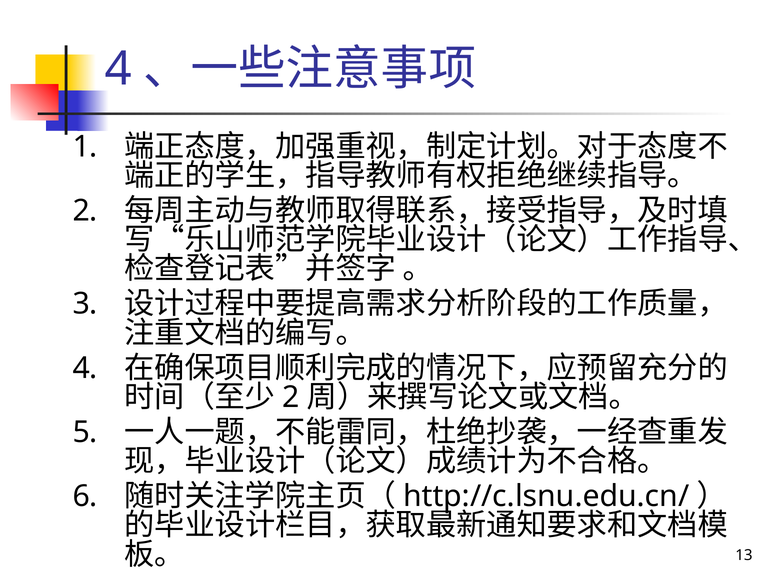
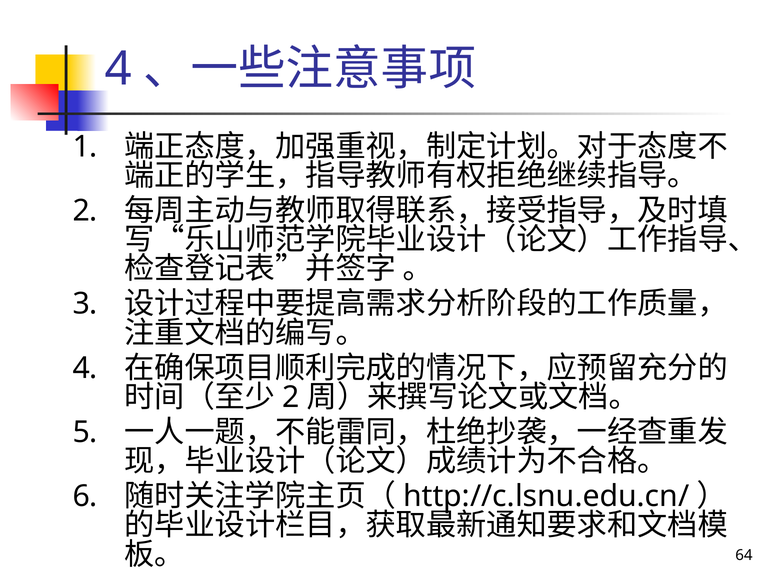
13: 13 -> 64
